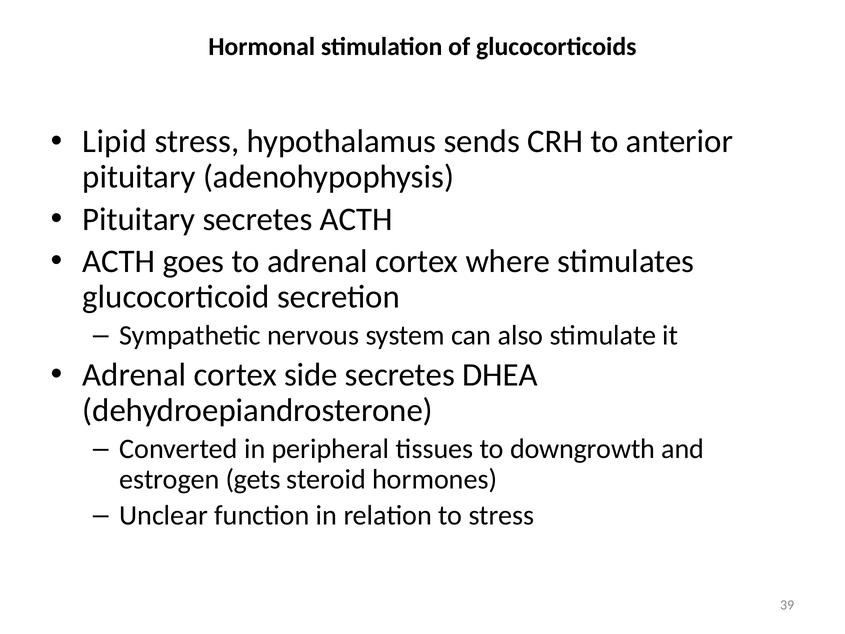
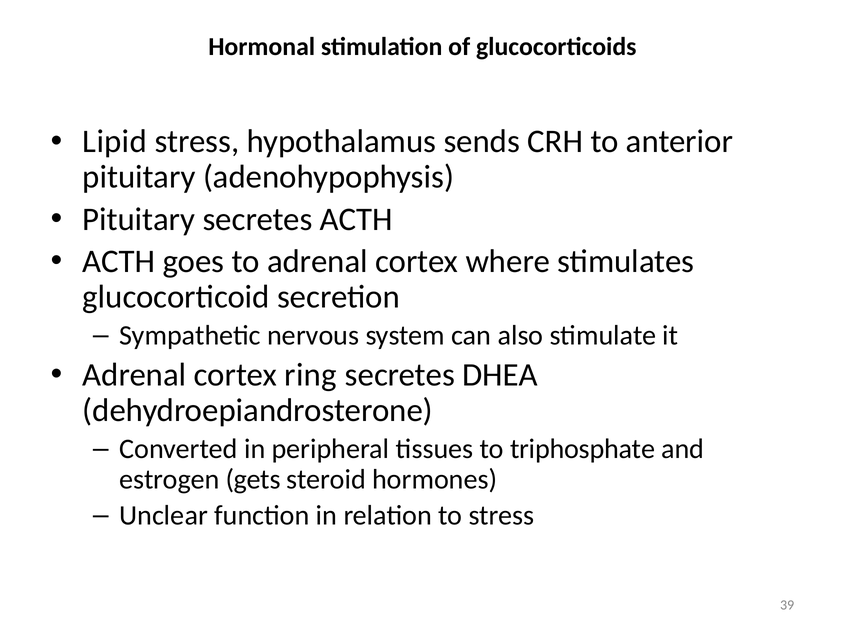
side: side -> ring
downgrowth: downgrowth -> triphosphate
